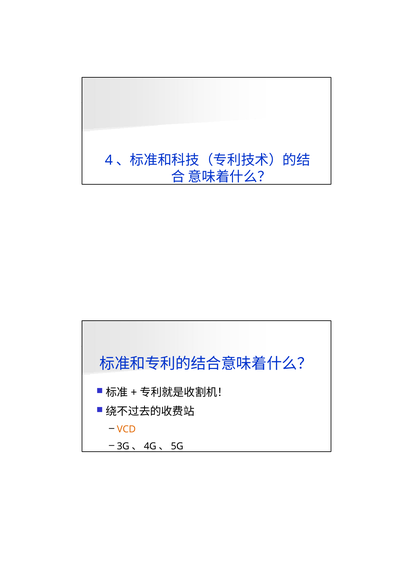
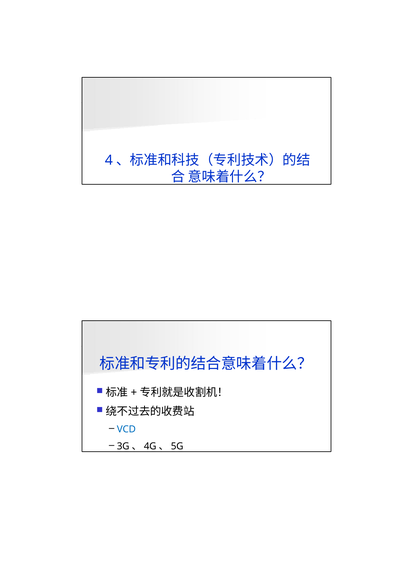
VCD colour: orange -> blue
